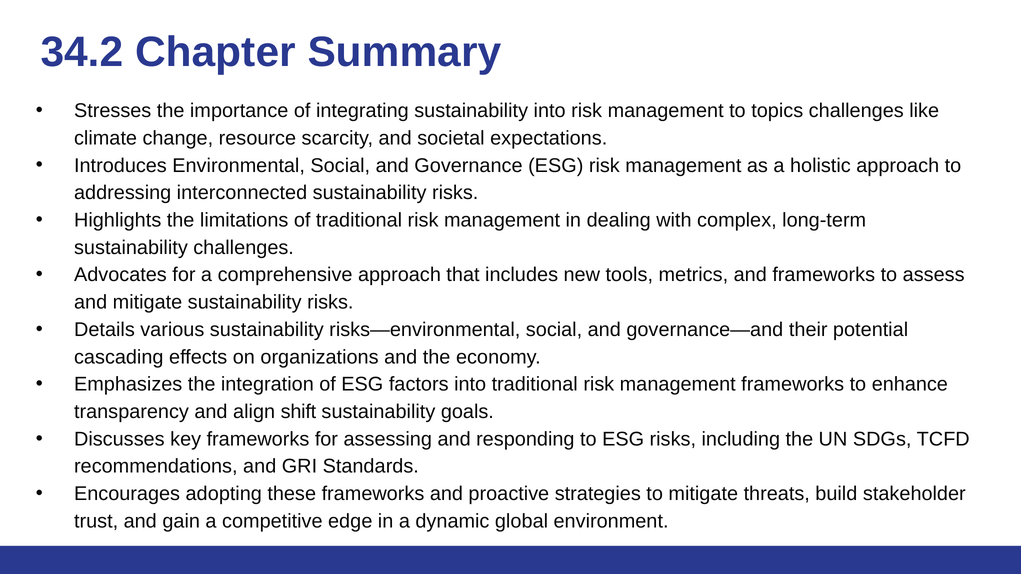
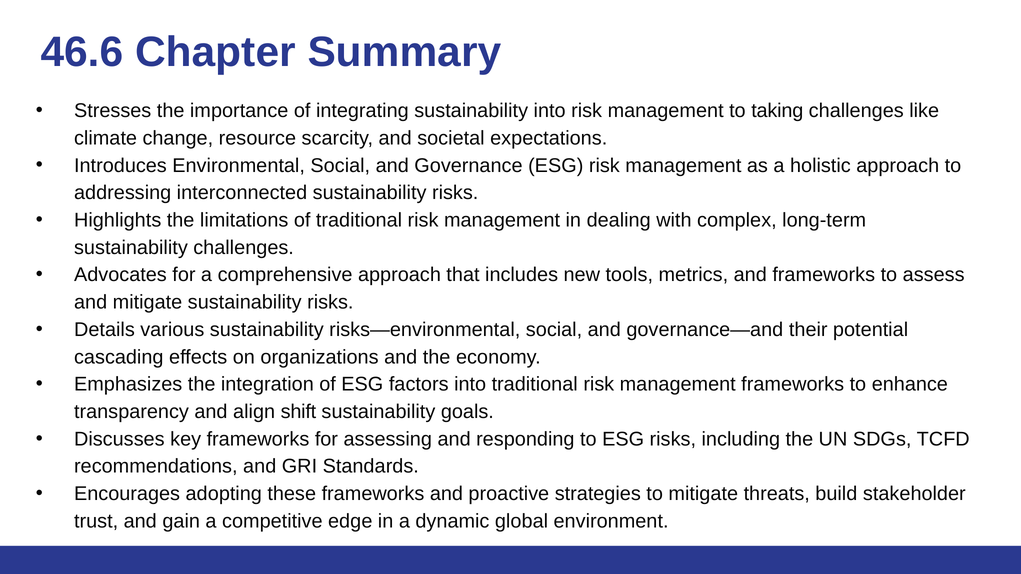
34.2: 34.2 -> 46.6
topics: topics -> taking
